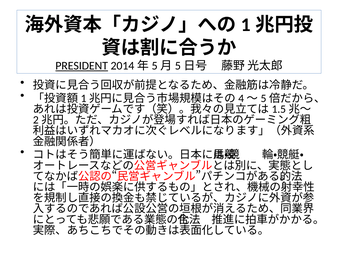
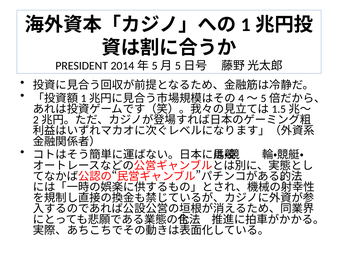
PRESIDENT underline: present -> none
